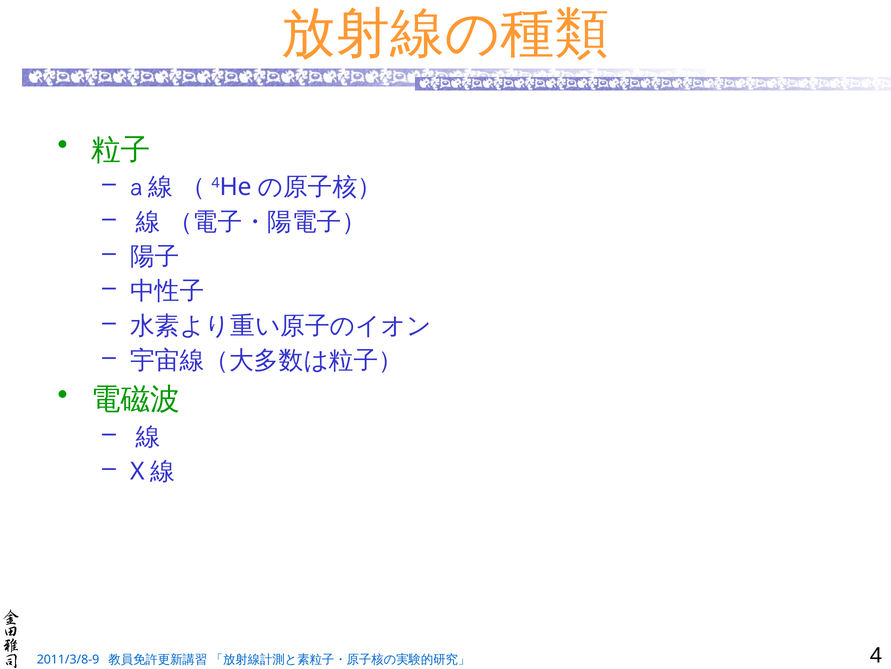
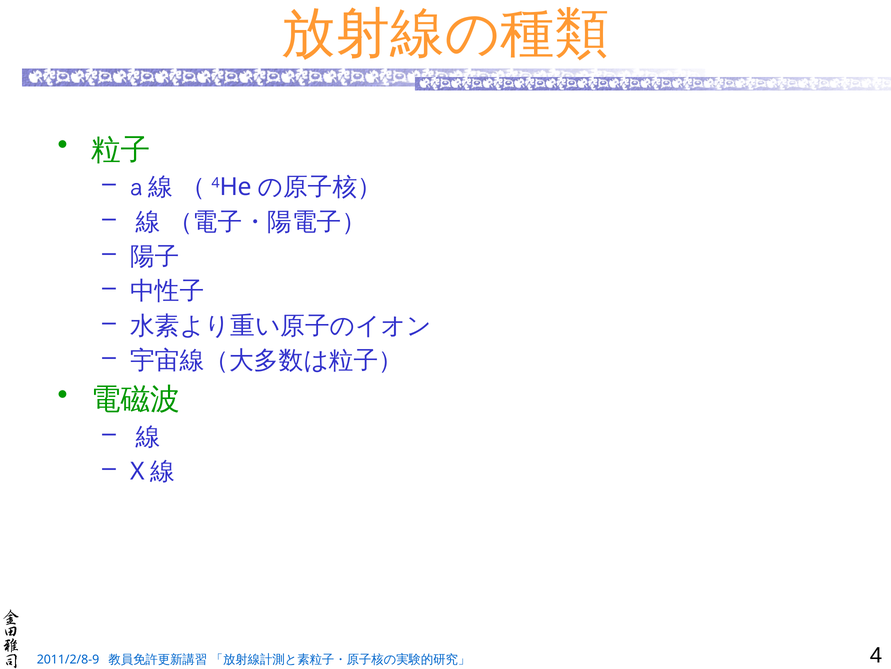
2011/3/8-9: 2011/3/8-9 -> 2011/2/8-9
